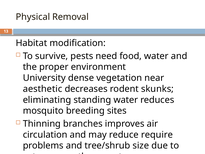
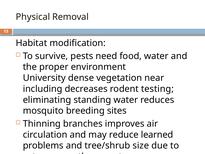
aesthetic: aesthetic -> including
skunks: skunks -> testing
require: require -> learned
